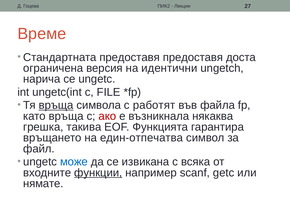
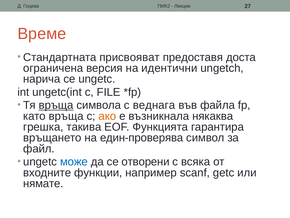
Стандартната предоставя: предоставя -> присвояват
работят: работят -> веднага
ако colour: red -> orange
един-отпечатва: един-отпечатва -> един-проверява
извикана: извикана -> отворени
функции underline: present -> none
